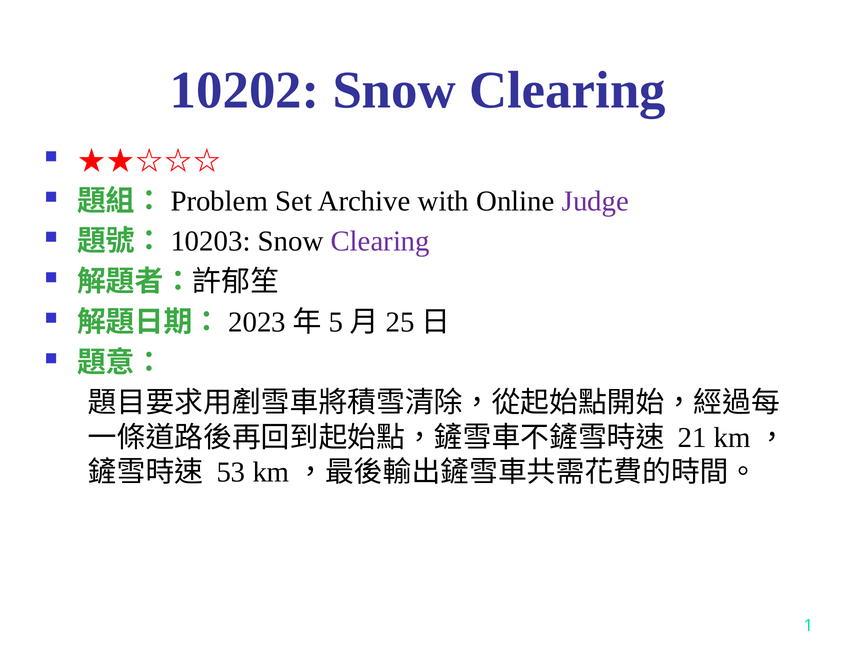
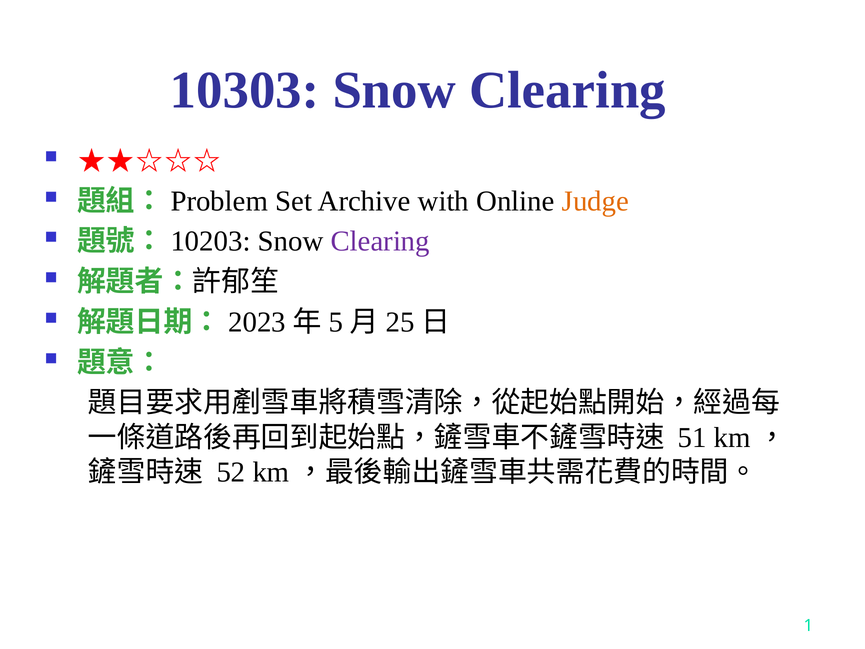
10202: 10202 -> 10303
Judge colour: purple -> orange
21: 21 -> 51
53: 53 -> 52
